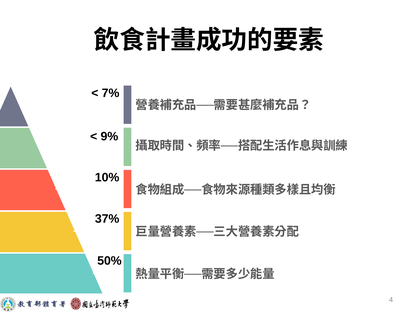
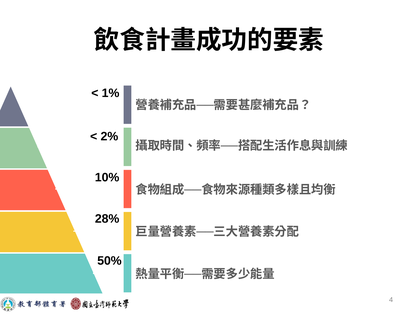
7%: 7% -> 1%
9%: 9% -> 2%
37%: 37% -> 28%
